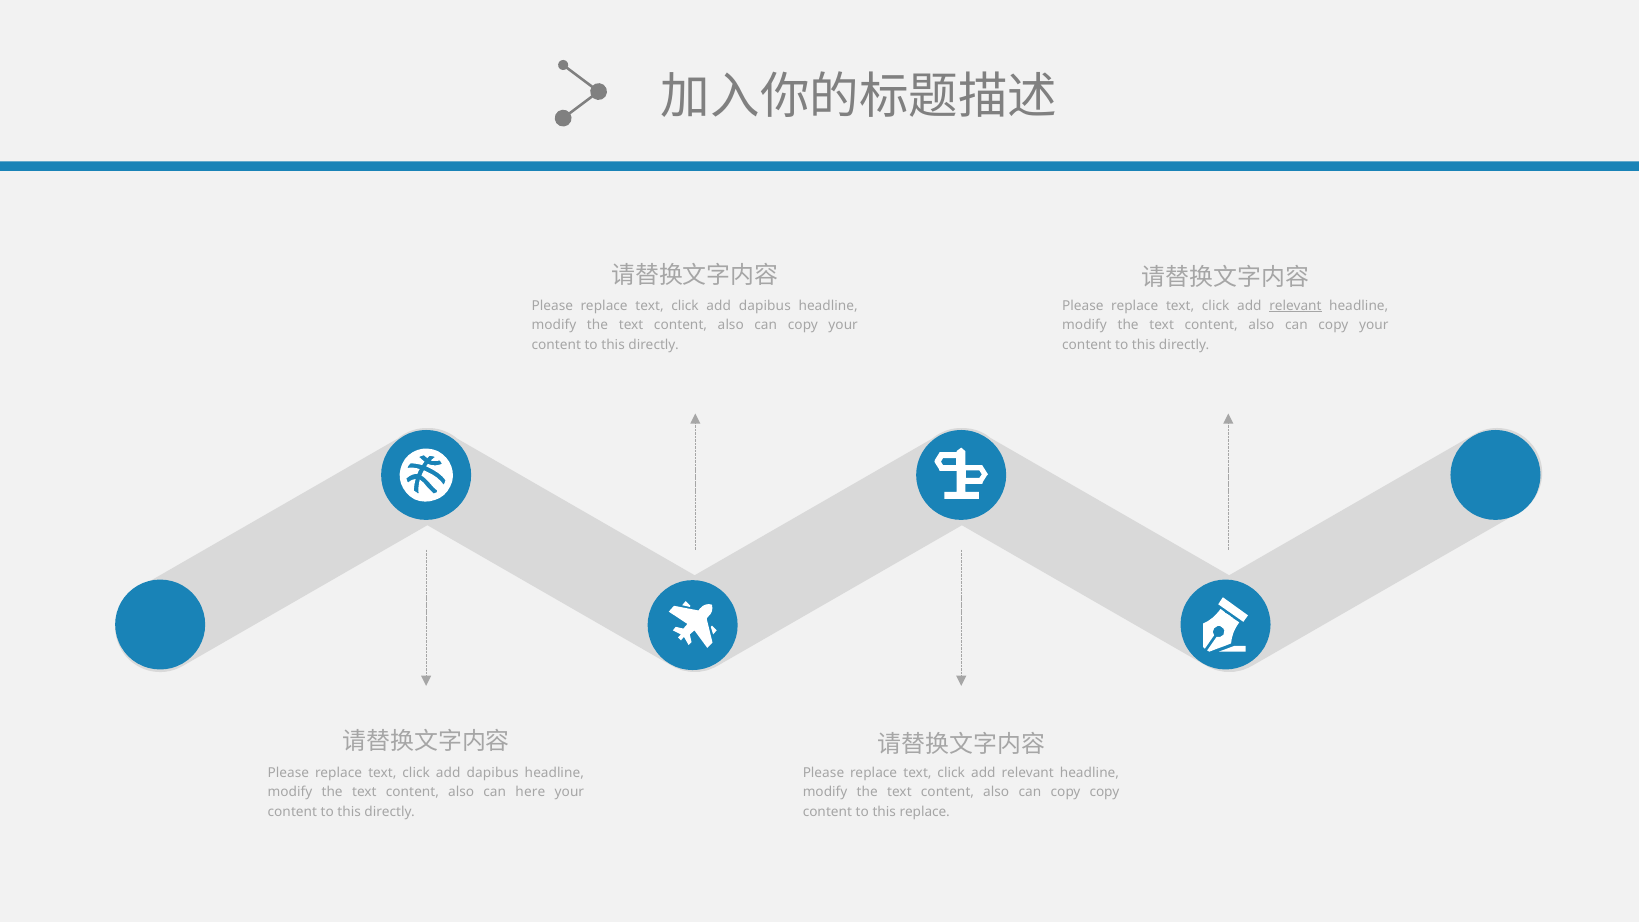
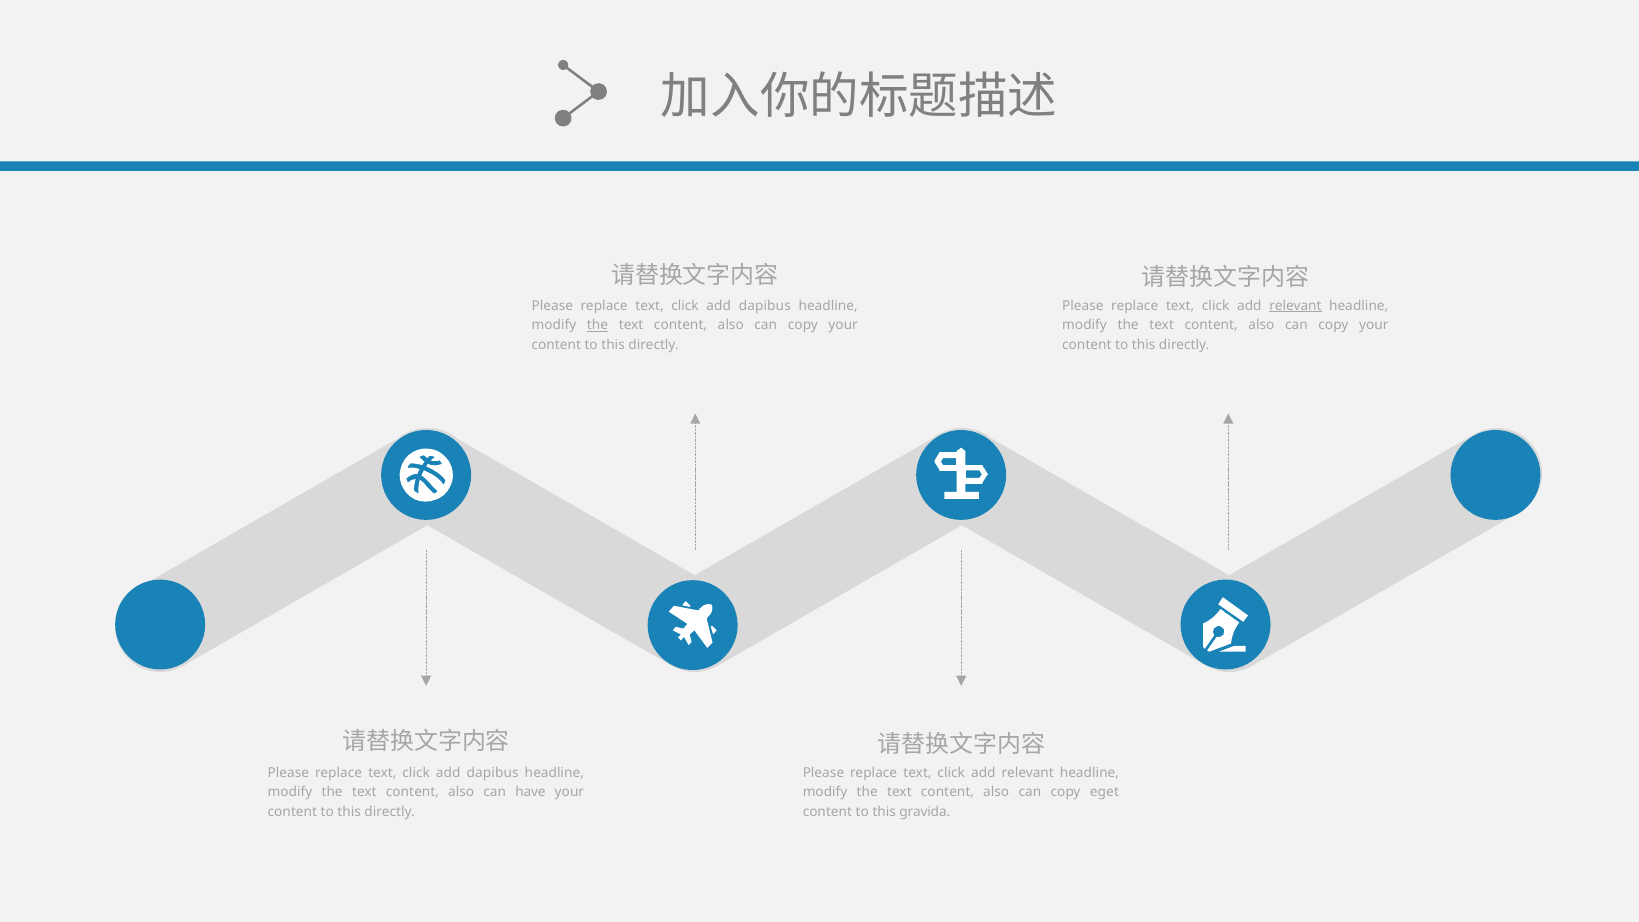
the at (598, 325) underline: none -> present
here: here -> have
copy copy: copy -> eget
this replace: replace -> gravida
